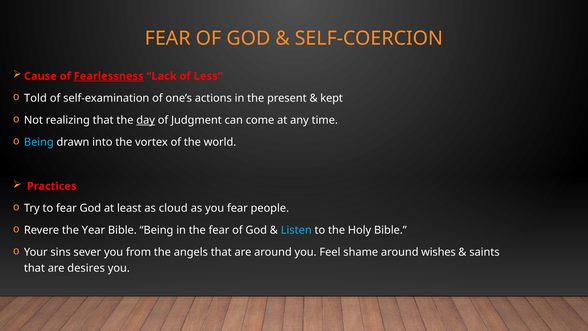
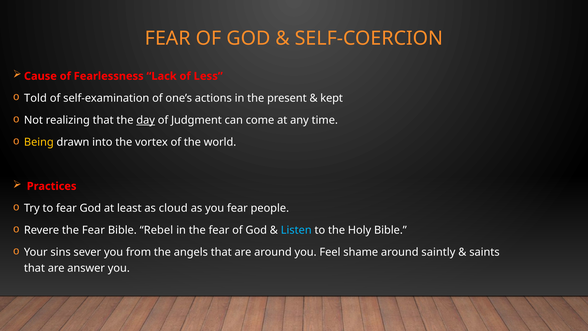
Fearlessness underline: present -> none
Being at (39, 142) colour: light blue -> yellow
Revere the Year: Year -> Fear
Bible Being: Being -> Rebel
wishes: wishes -> saintly
desires: desires -> answer
